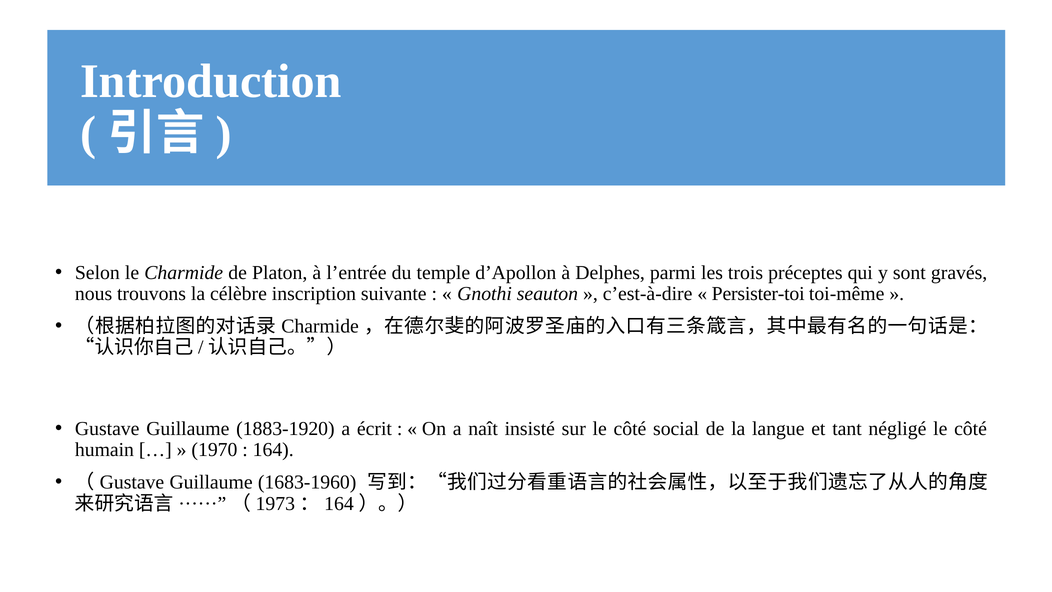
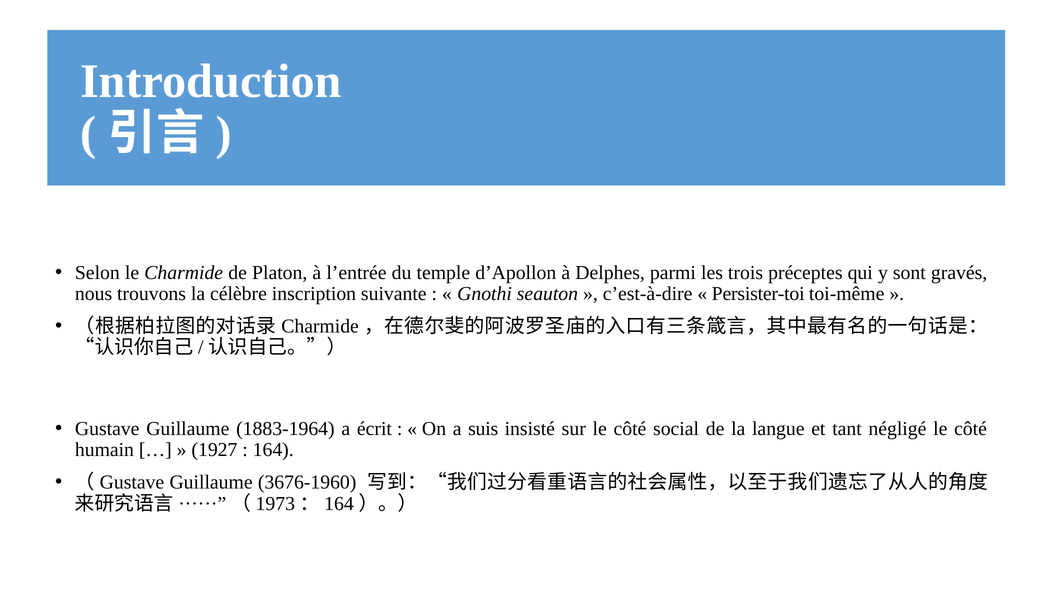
1883-1920: 1883-1920 -> 1883-1964
naît: naît -> suis
1970: 1970 -> 1927
1683-1960: 1683-1960 -> 3676-1960
